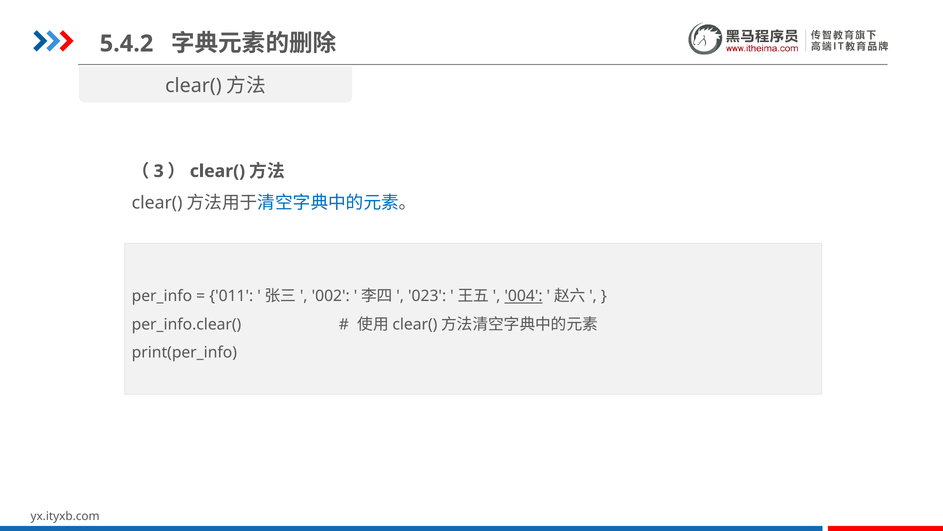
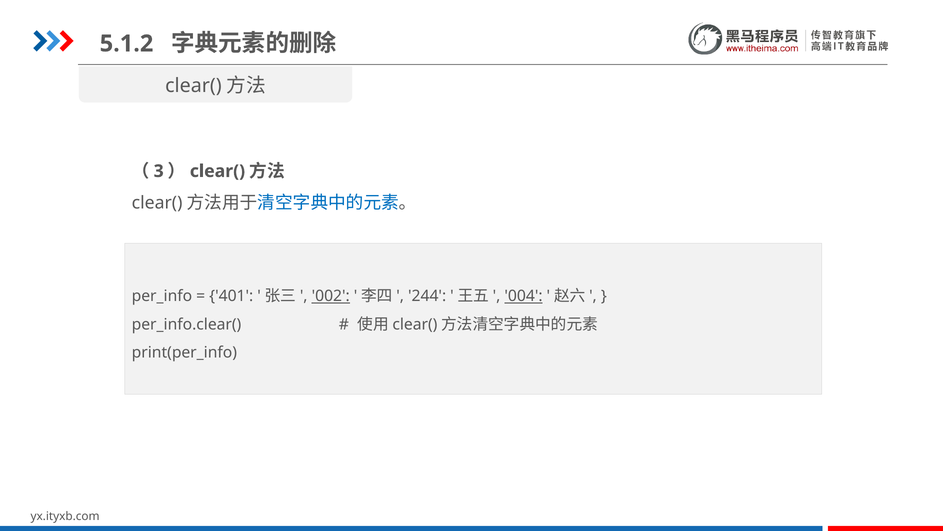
5.4.2: 5.4.2 -> 5.1.2
011: 011 -> 401
002 underline: none -> present
023: 023 -> 244
